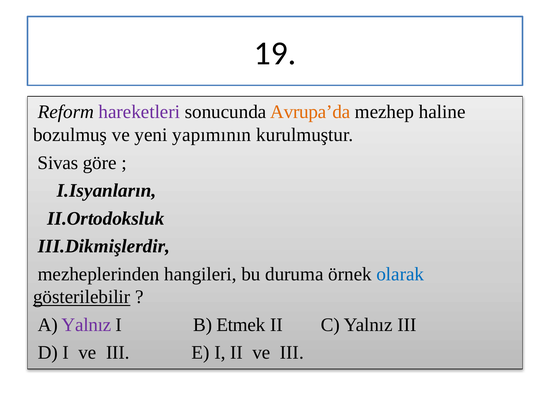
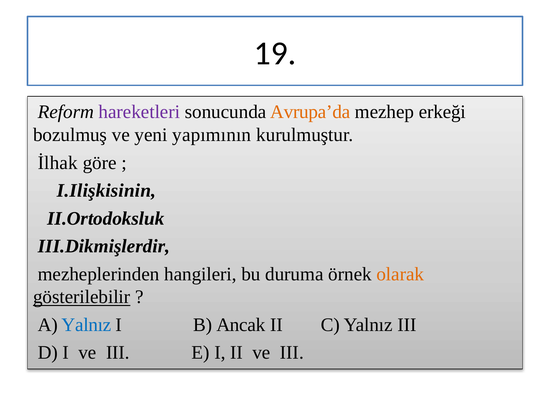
haline: haline -> erkeği
Sivas: Sivas -> İlhak
I.Isyanların: I.Isyanların -> I.Ilişkisinin
olarak colour: blue -> orange
Yalnız at (86, 324) colour: purple -> blue
Etmek: Etmek -> Ancak
